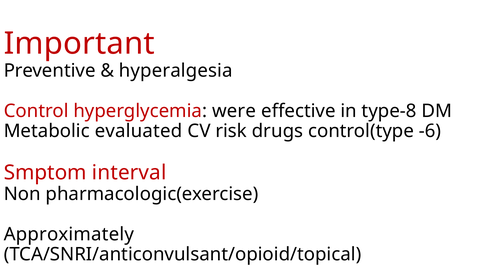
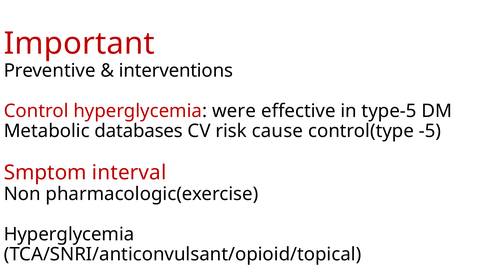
hyperalgesia: hyperalgesia -> interventions
type-8: type-8 -> type-5
evaluated: evaluated -> databases
drugs: drugs -> cause
-6: -6 -> -5
Approximately at (69, 234): Approximately -> Hyperglycemia
